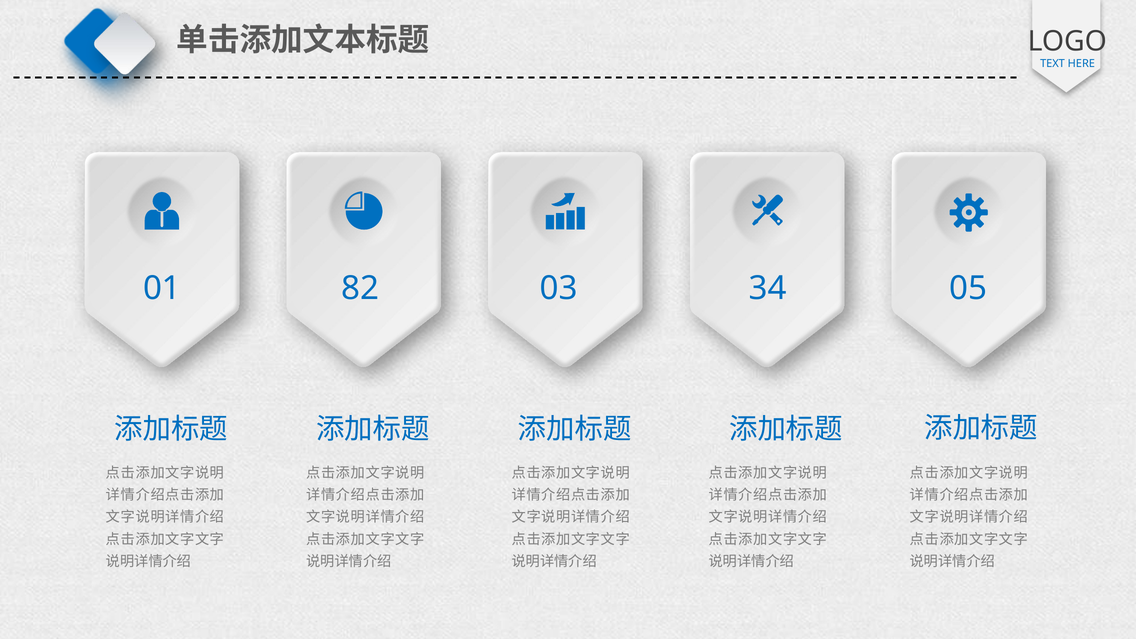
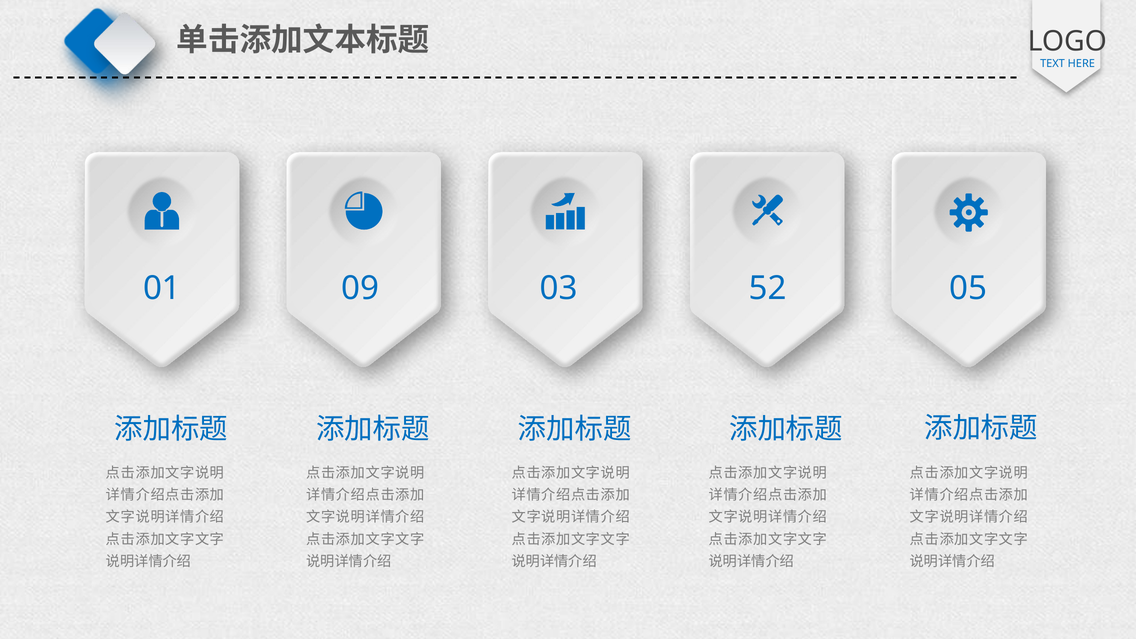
82: 82 -> 09
34: 34 -> 52
